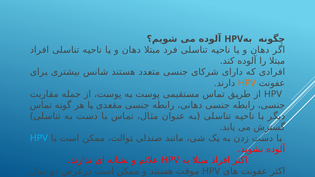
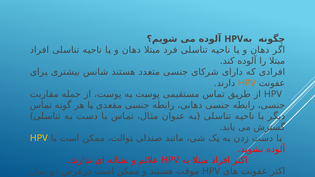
HPV at (39, 138) colour: light blue -> yellow
